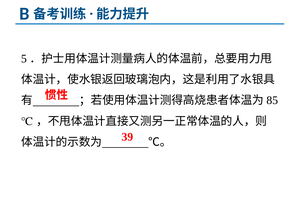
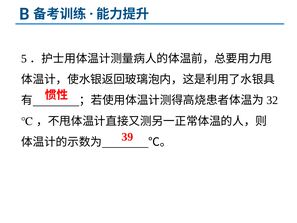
85: 85 -> 32
